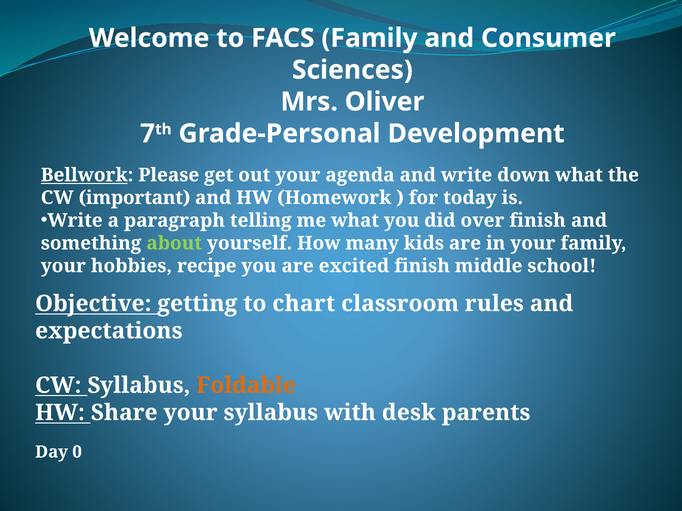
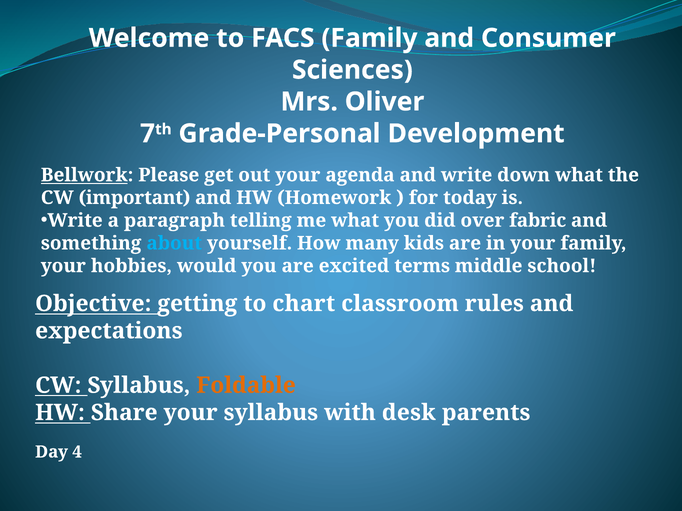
over finish: finish -> fabric
about colour: light green -> light blue
recipe: recipe -> would
excited finish: finish -> terms
0: 0 -> 4
